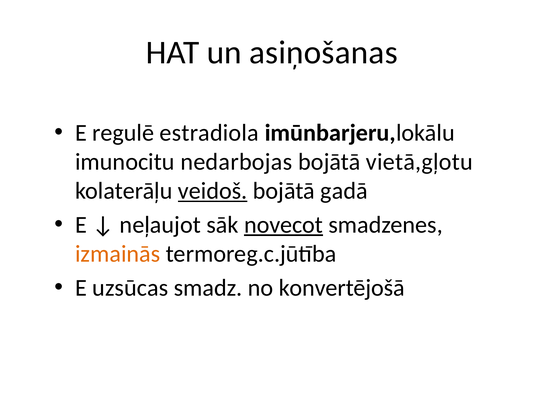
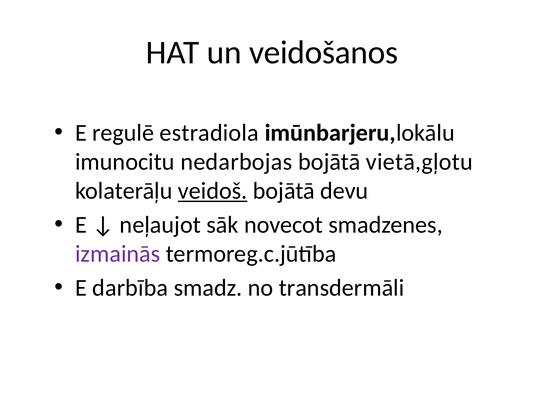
asiņošanas: asiņošanas -> veidošanos
gadā: gadā -> devu
novecot underline: present -> none
izmainās colour: orange -> purple
uzsūcas: uzsūcas -> darbība
konvertējošā: konvertējošā -> transdermāli
